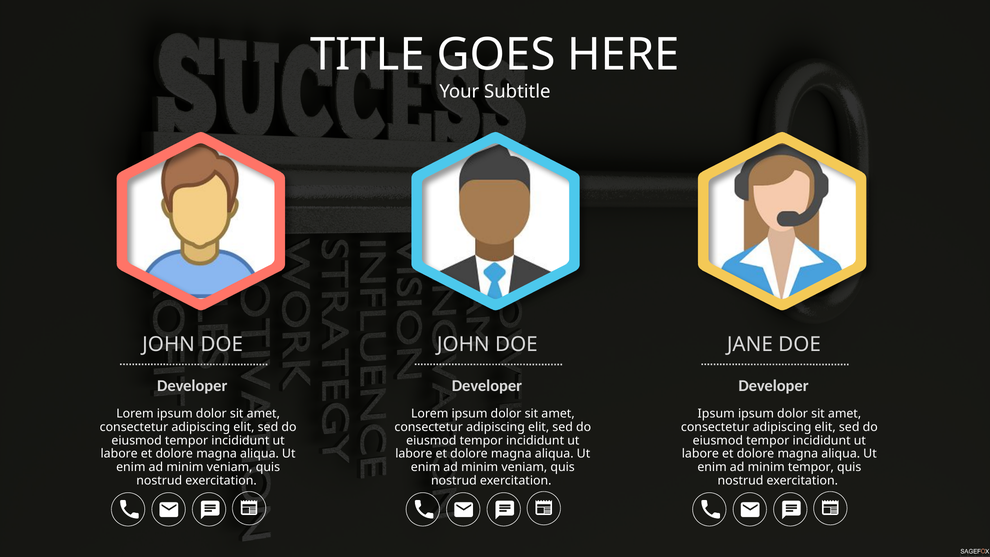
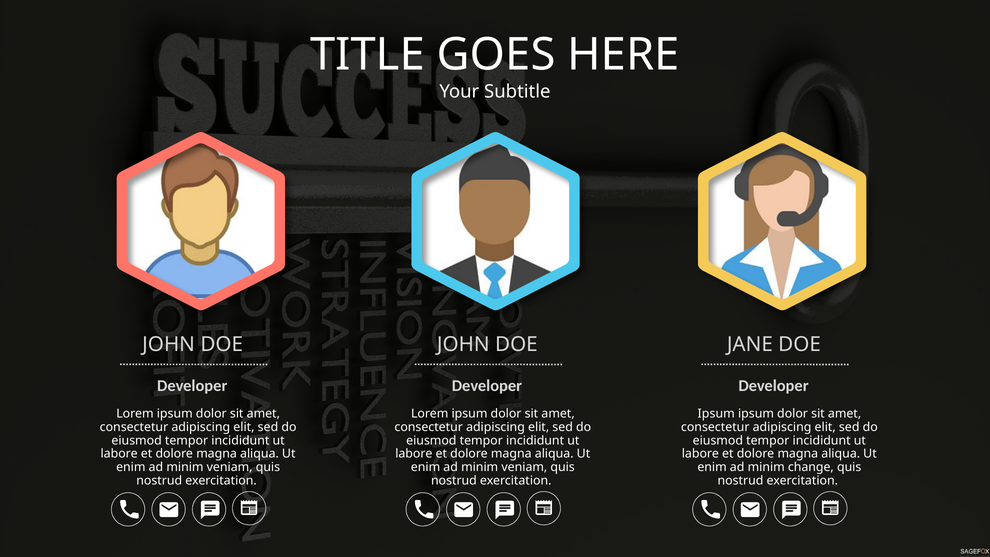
minim tempor: tempor -> change
